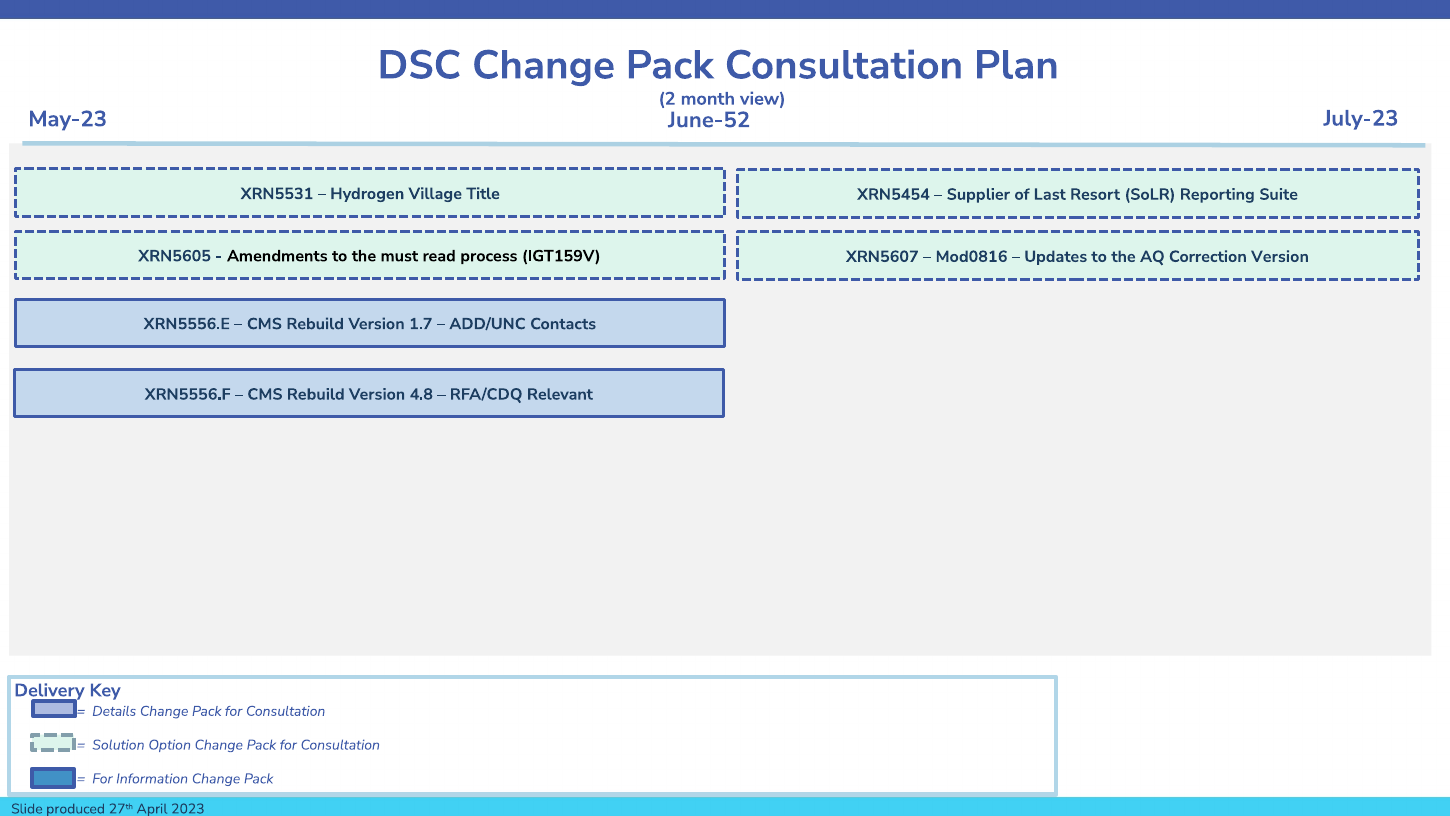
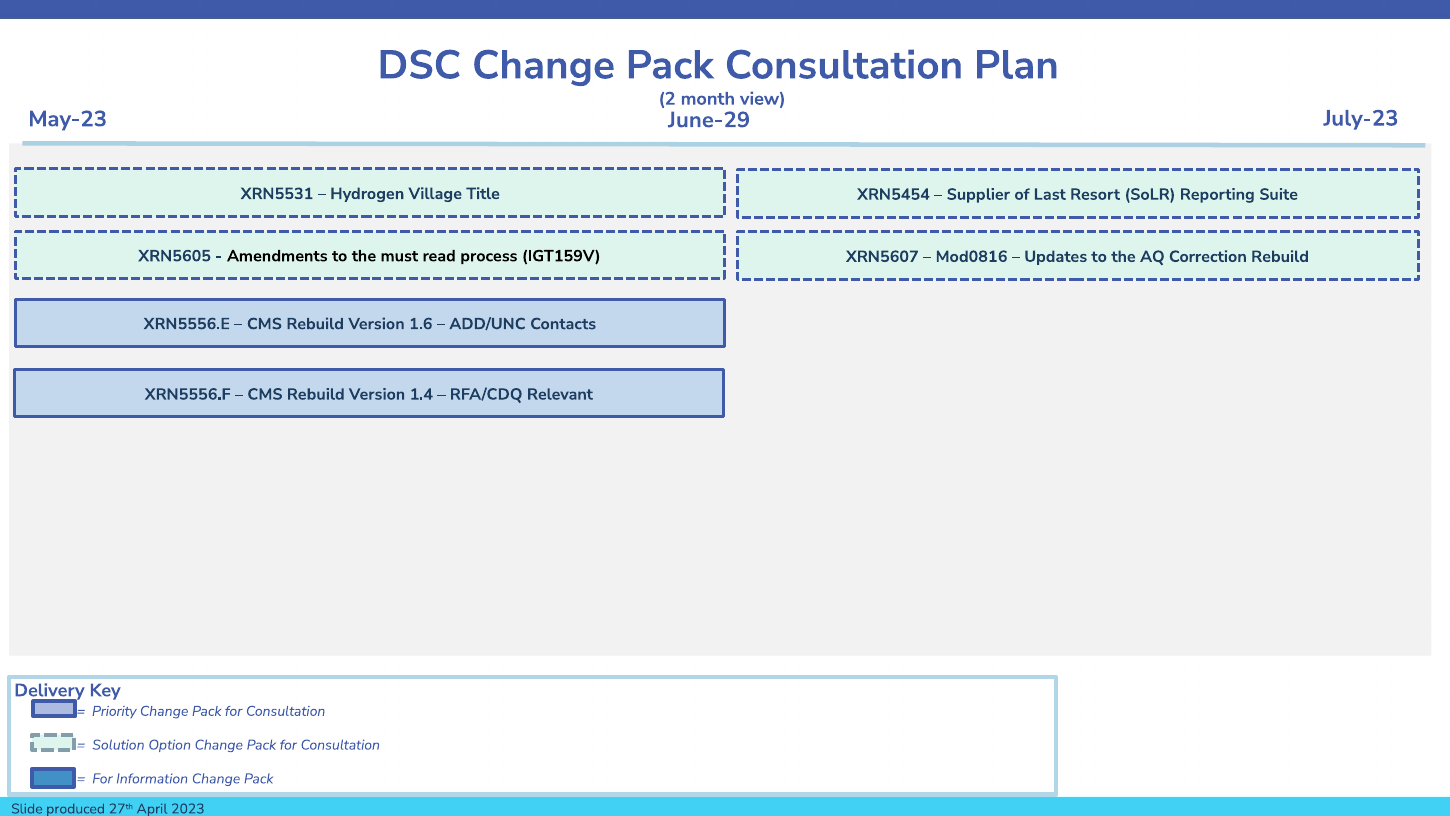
June-52: June-52 -> June-29
Correction Version: Version -> Rebuild
1.7: 1.7 -> 1.6
4.8: 4.8 -> 1.4
Details: Details -> Priority
